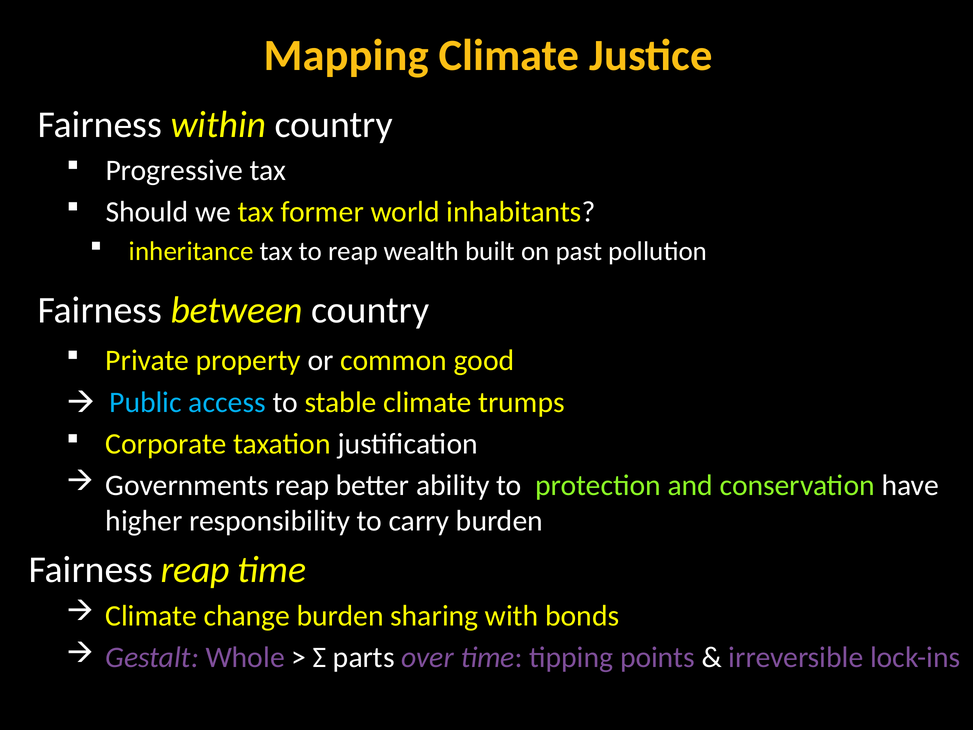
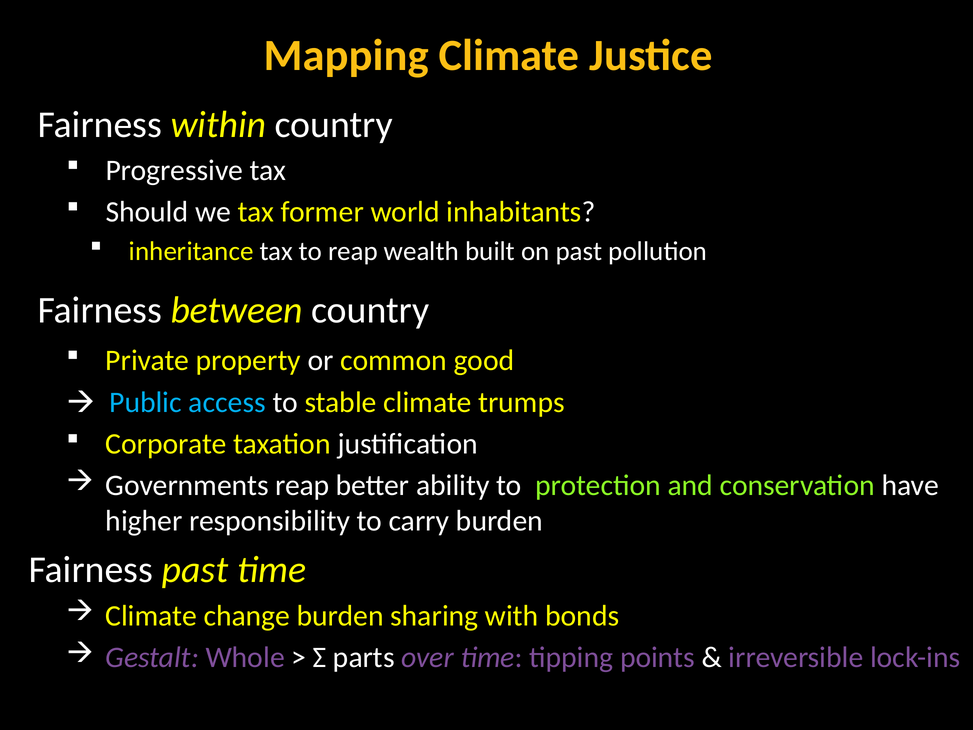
Fairness reap: reap -> past
